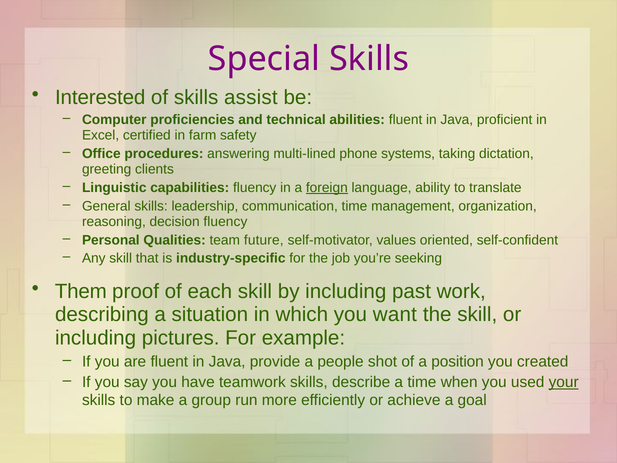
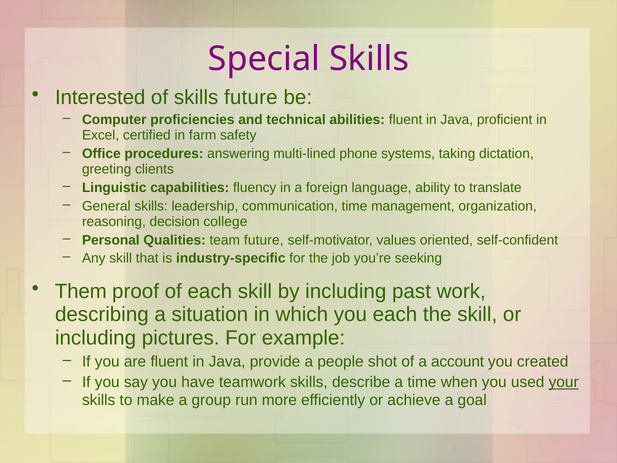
skills assist: assist -> future
foreign underline: present -> none
decision fluency: fluency -> college
you want: want -> each
position: position -> account
